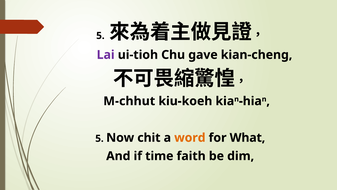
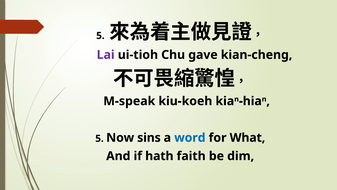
M-chhut: M-chhut -> M-speak
chit: chit -> sins
word colour: orange -> blue
time: time -> hath
